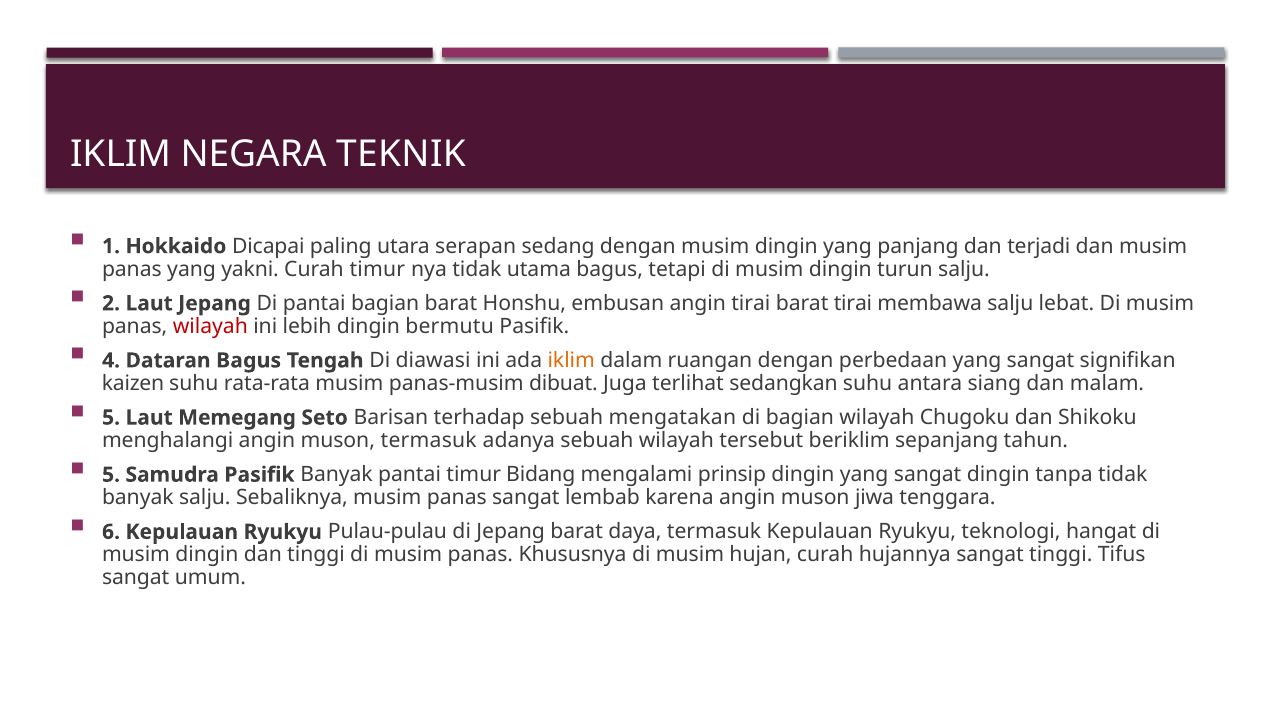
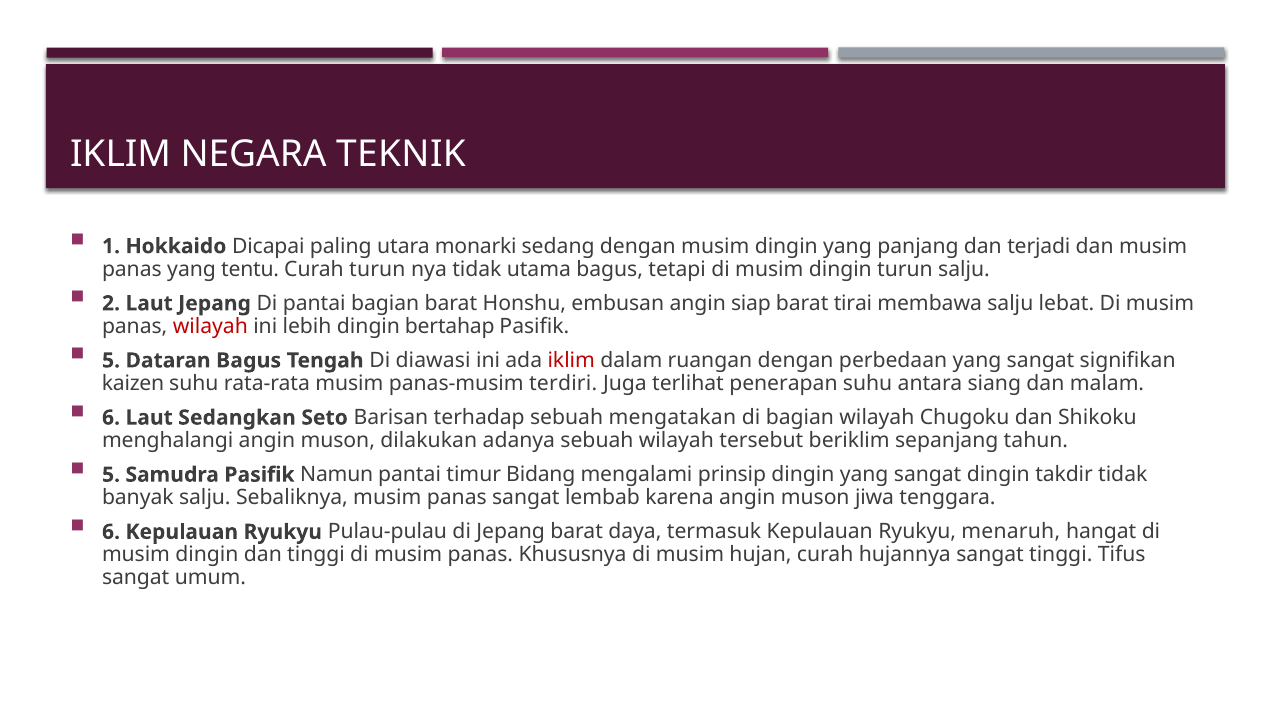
serapan: serapan -> monarki
yakni: yakni -> tentu
Curah timur: timur -> turun
angin tirai: tirai -> siap
bermutu: bermutu -> bertahap
4 at (111, 360): 4 -> 5
iklim at (571, 360) colour: orange -> red
dibuat: dibuat -> terdiri
sedangkan: sedangkan -> penerapan
5 at (111, 418): 5 -> 6
Memegang: Memegang -> Sedangkan
muson termasuk: termasuk -> dilakukan
Pasifik Banyak: Banyak -> Namun
tanpa: tanpa -> takdir
teknologi: teknologi -> menaruh
